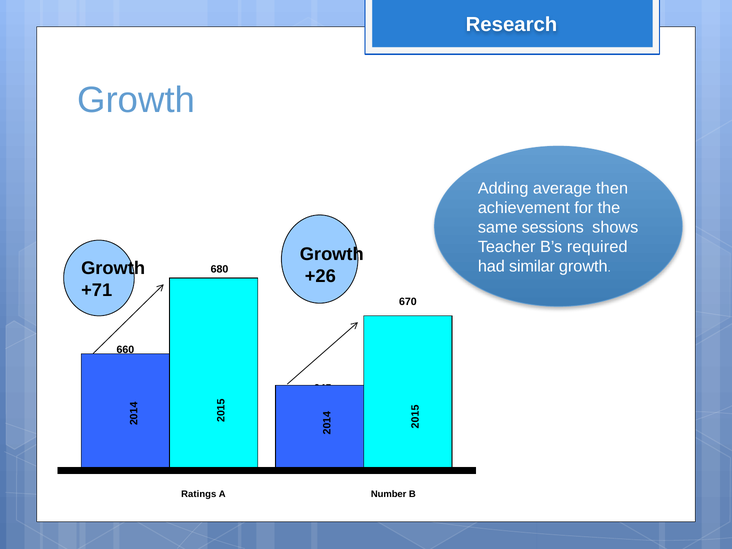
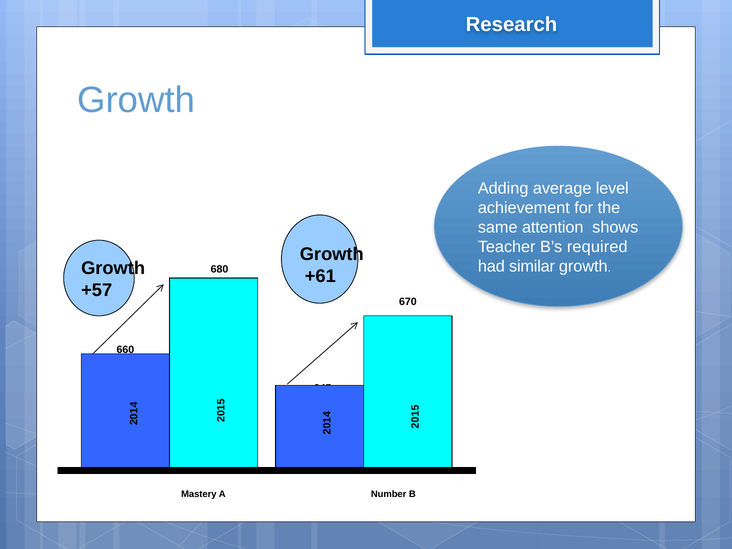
then: then -> level
sessions: sessions -> attention
+26: +26 -> +61
+71: +71 -> +57
Ratings: Ratings -> Mastery
